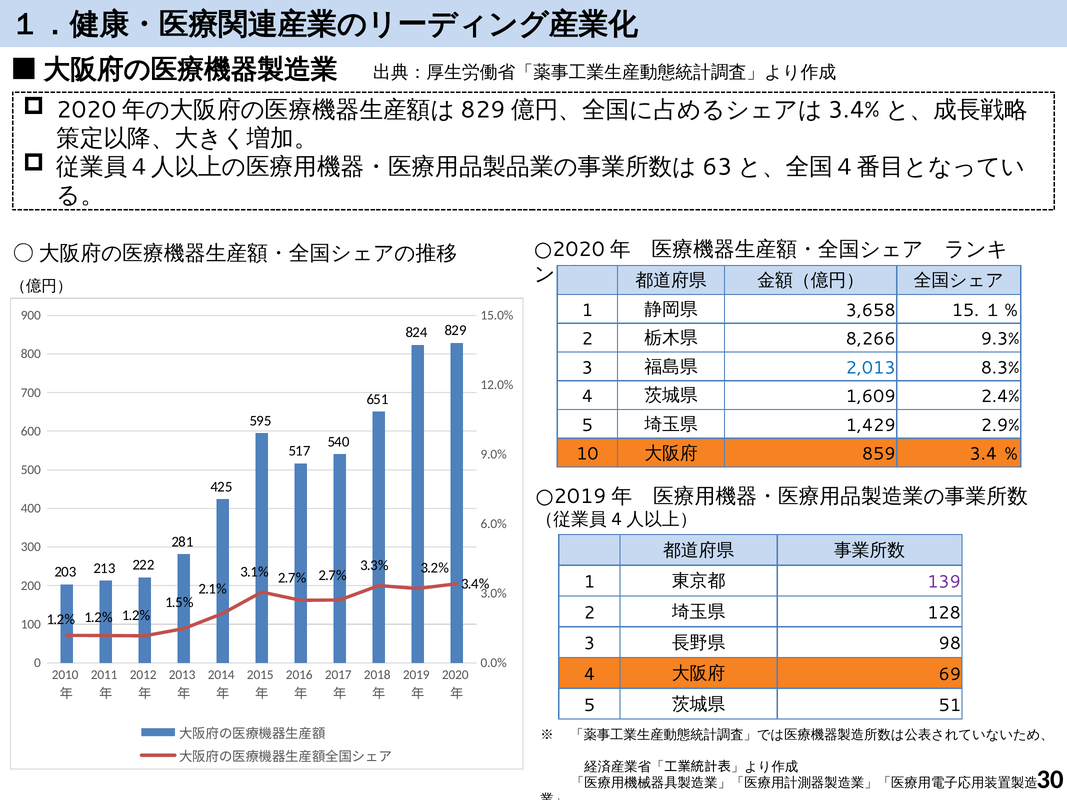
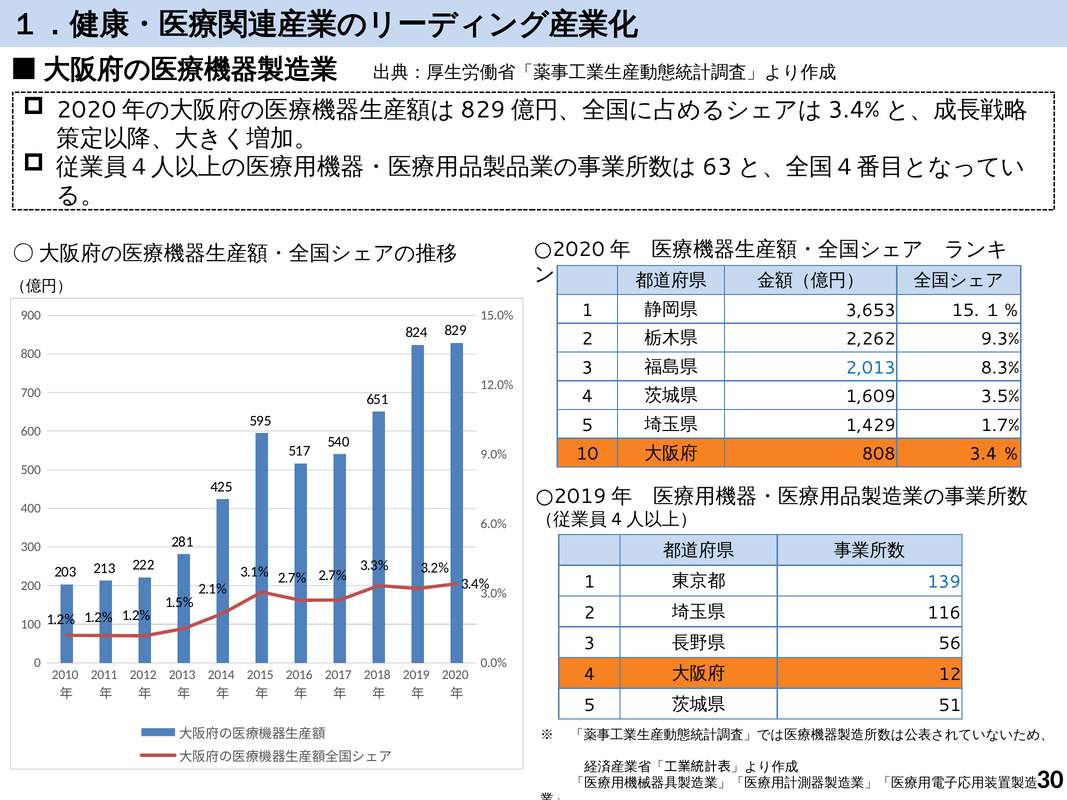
3,658: 3,658 -> 3,653
8,266: 8,266 -> 2,262
2.4%: 2.4% -> 3.5%
2.9%: 2.9% -> 1.7%
859: 859 -> 808
139 colour: purple -> blue
128: 128 -> 116
98: 98 -> 56
69: 69 -> 12
